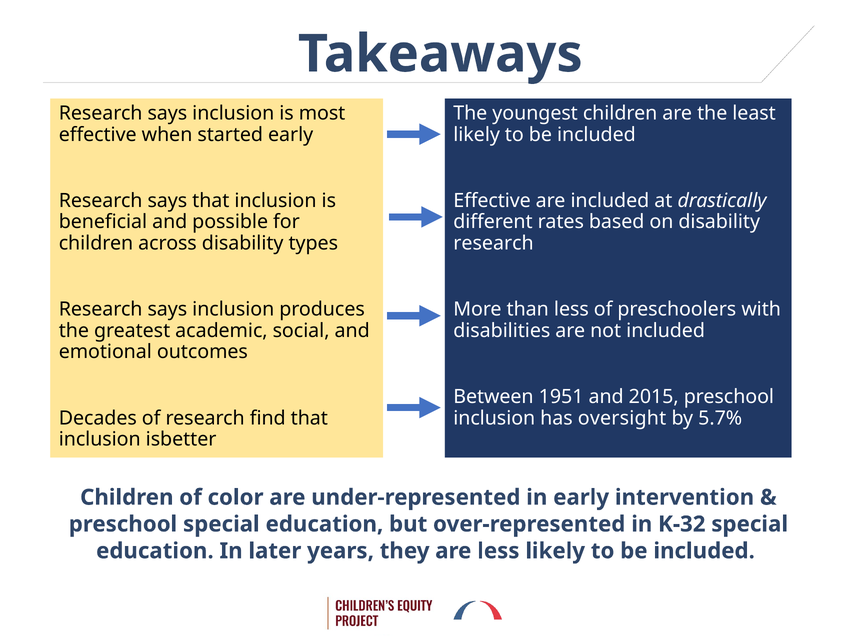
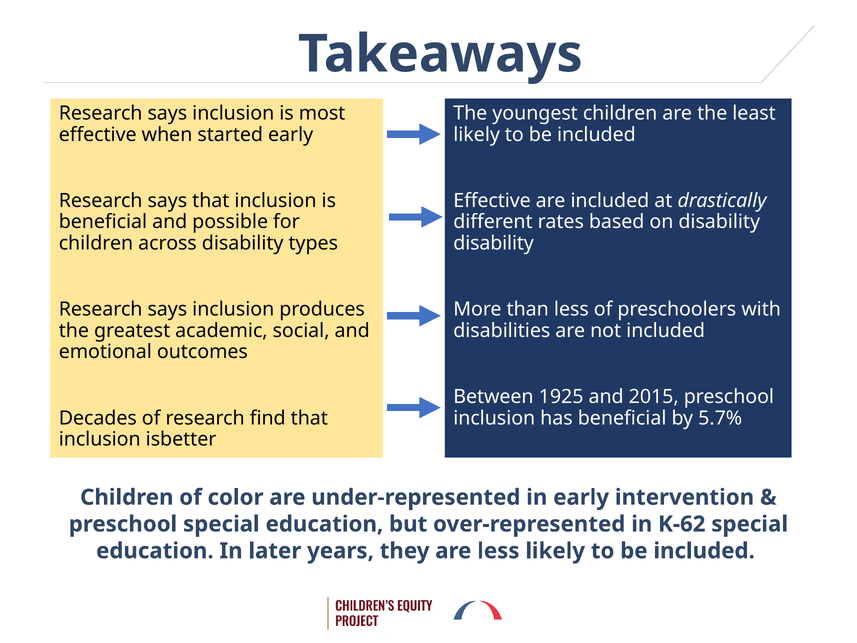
research at (494, 243): research -> disability
1951: 1951 -> 1925
has oversight: oversight -> beneficial
K-32: K-32 -> K-62
